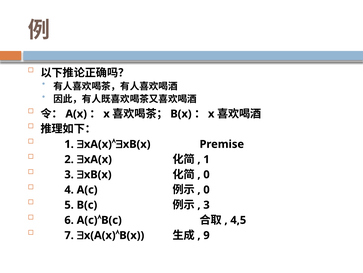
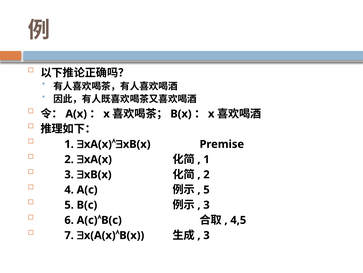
0 at (206, 174): 0 -> 2
0 at (206, 189): 0 -> 5
9 at (206, 235): 9 -> 3
